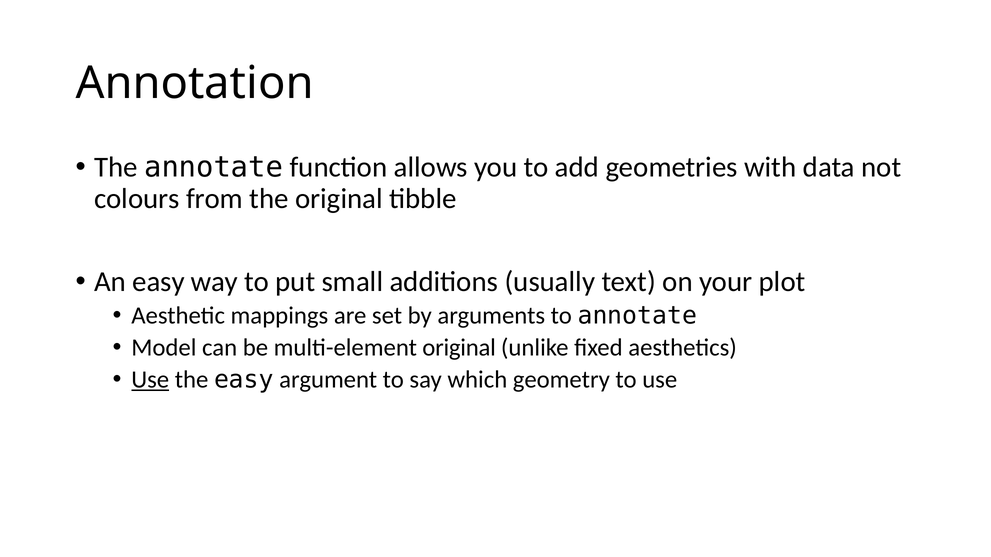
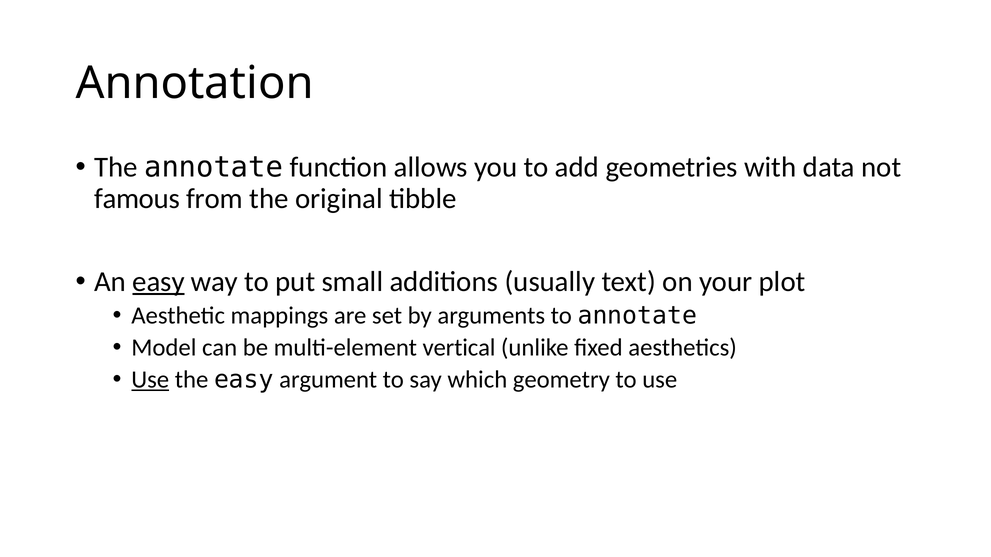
colours: colours -> famous
easy at (158, 282) underline: none -> present
multi-element original: original -> vertical
